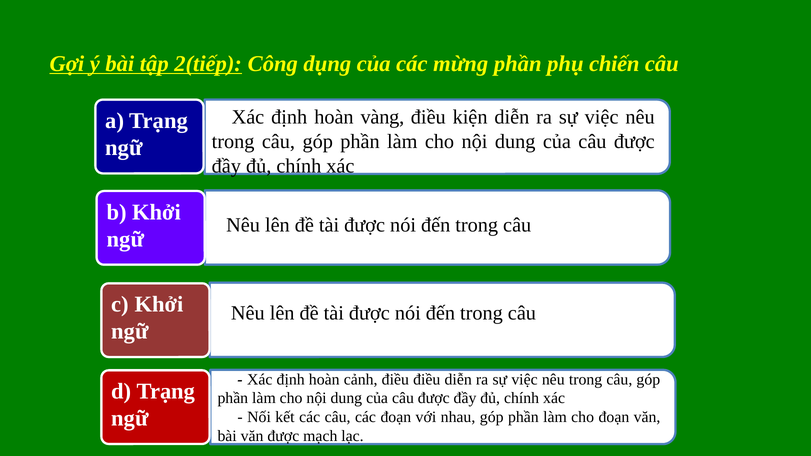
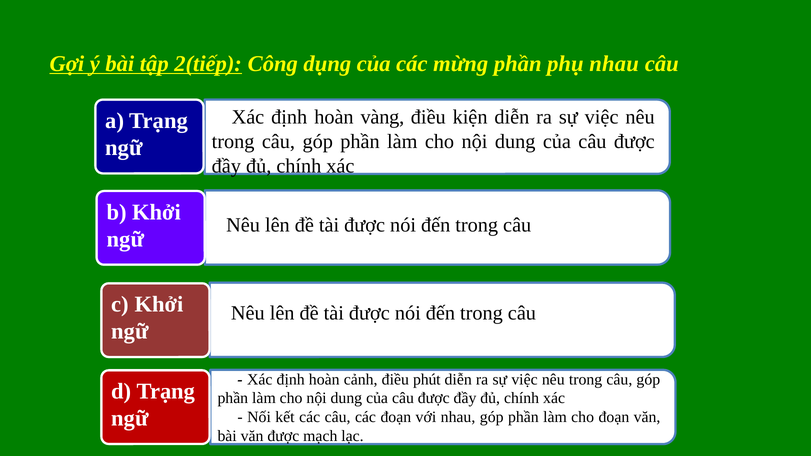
phụ chiến: chiến -> nhau
điều điều: điều -> phút
